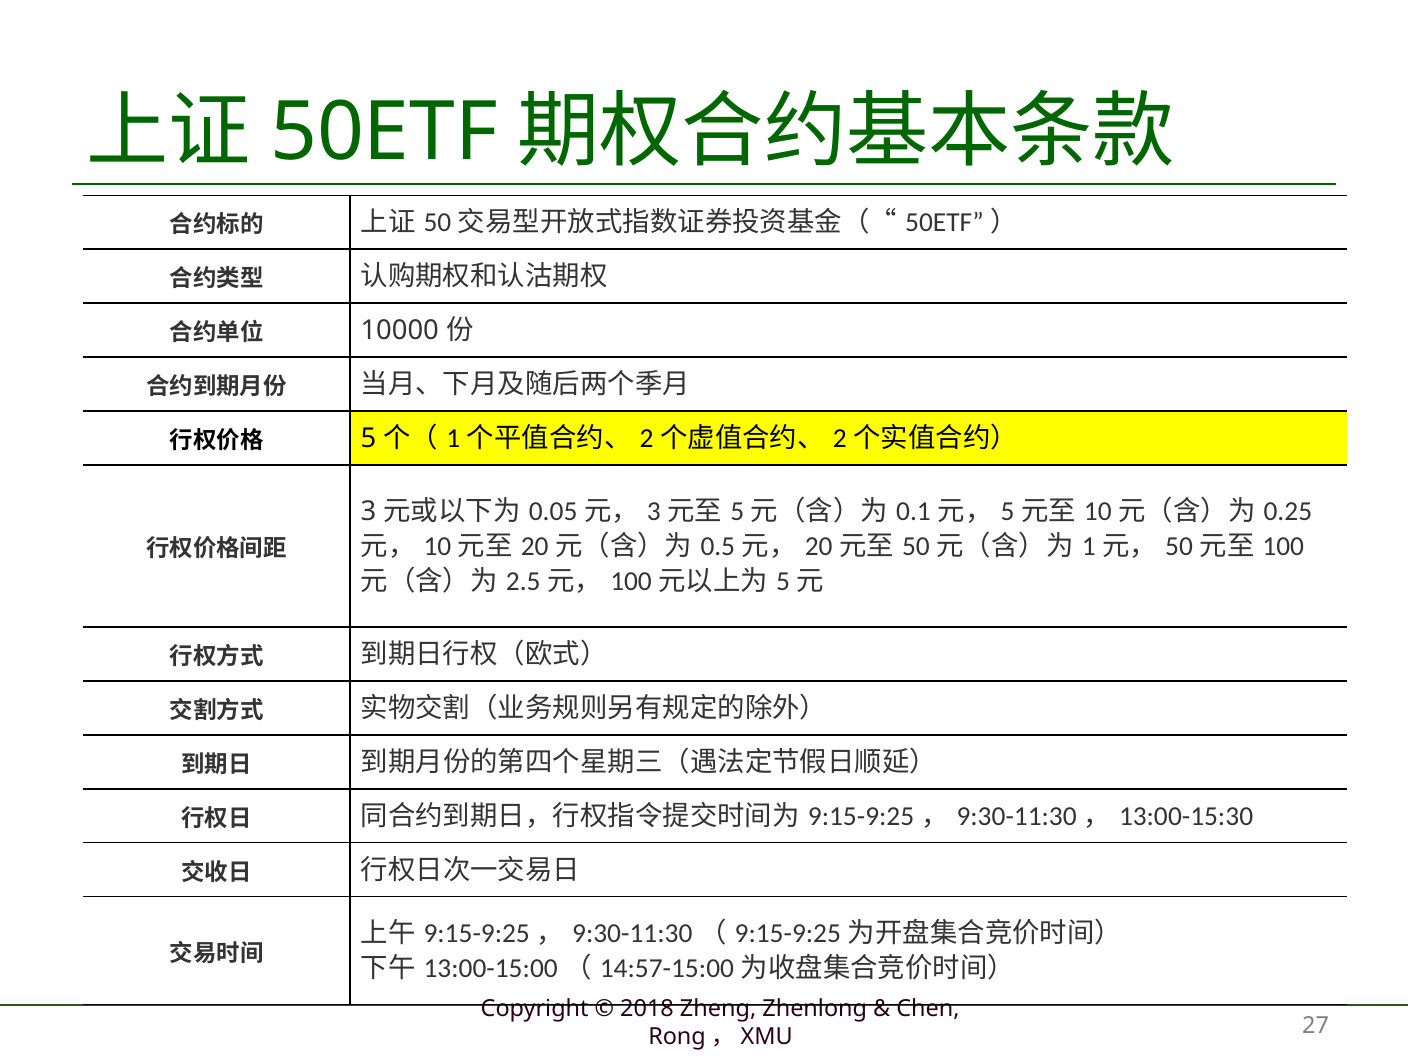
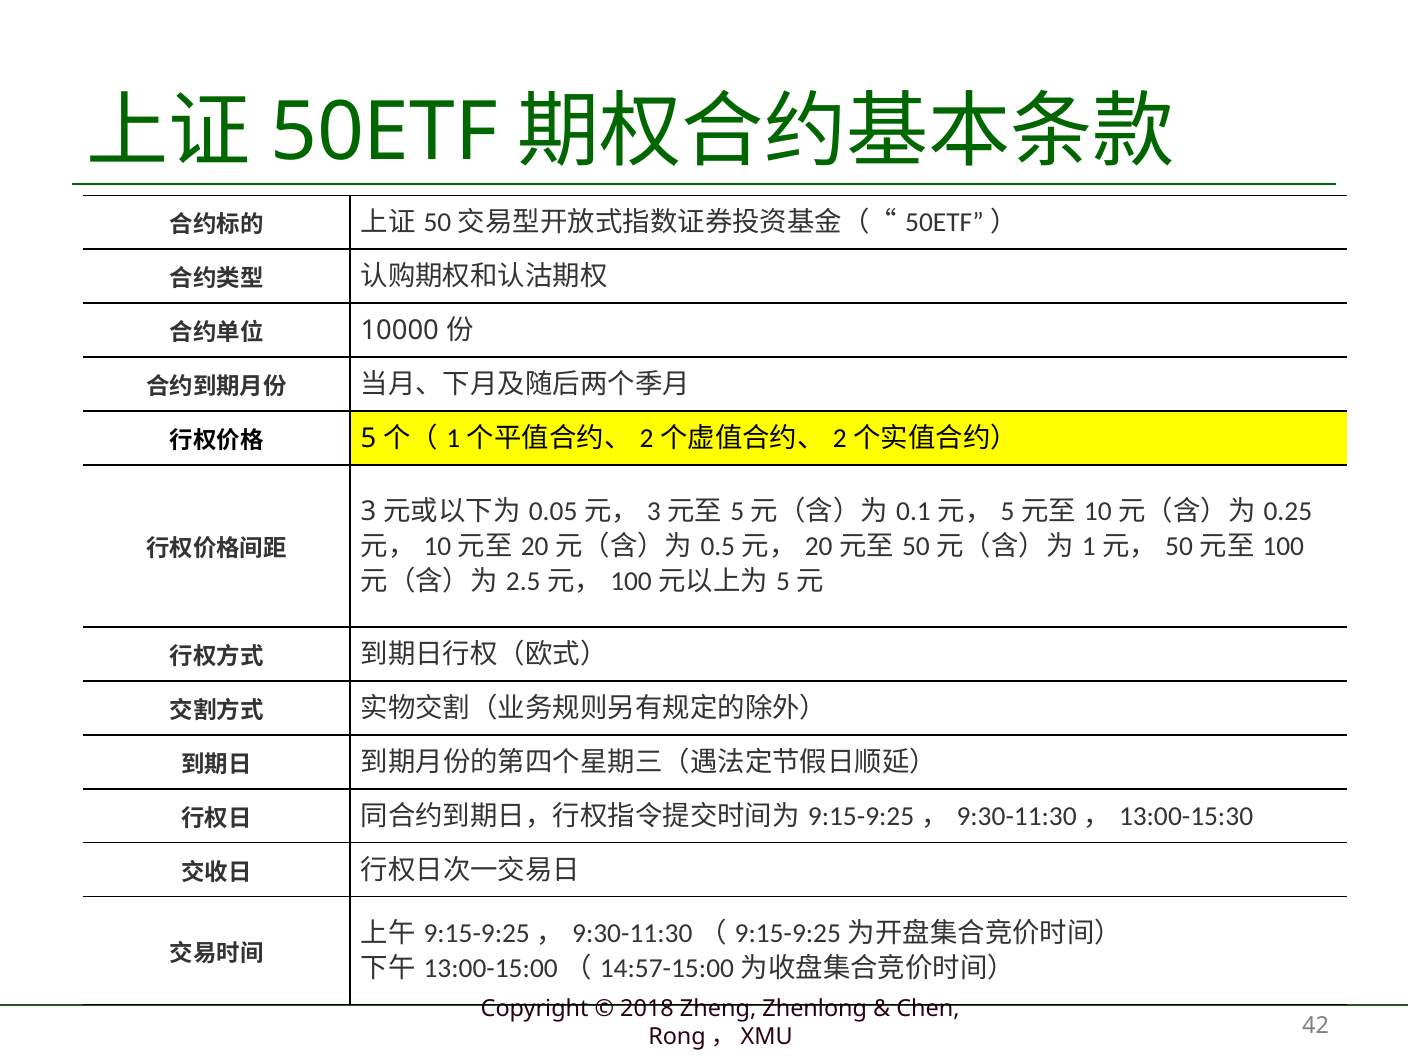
27: 27 -> 42
